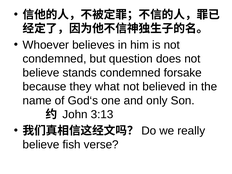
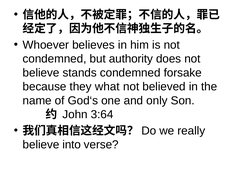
question: question -> authority
3:13: 3:13 -> 3:64
fish: fish -> into
